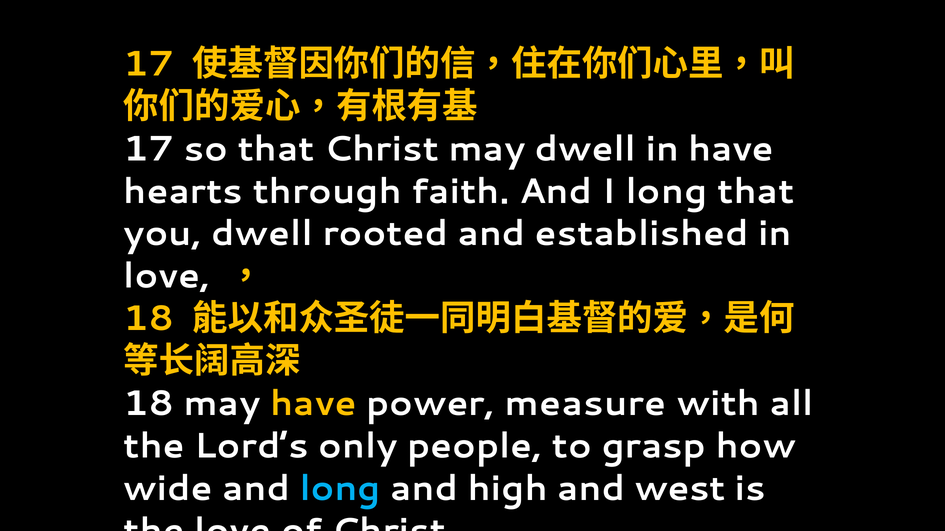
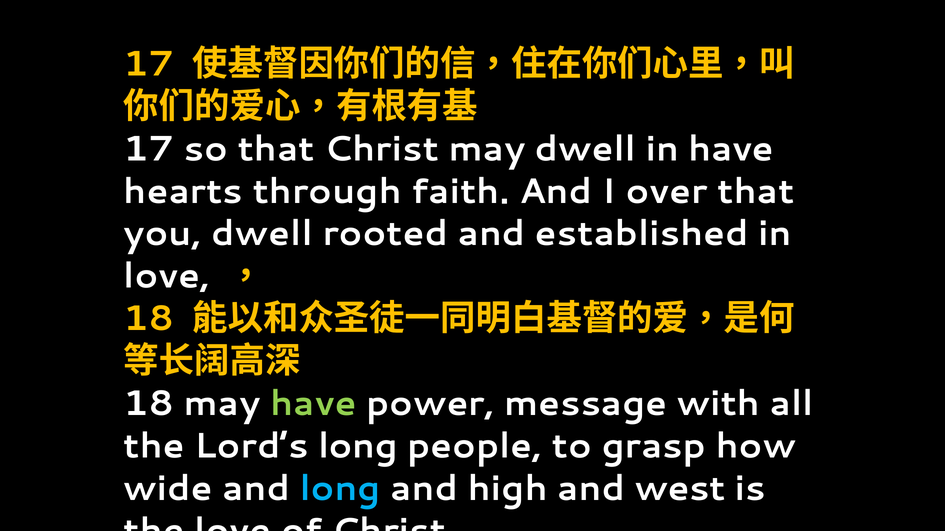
I long: long -> over
have at (313, 404) colour: yellow -> light green
measure: measure -> message
Lord’s only: only -> long
